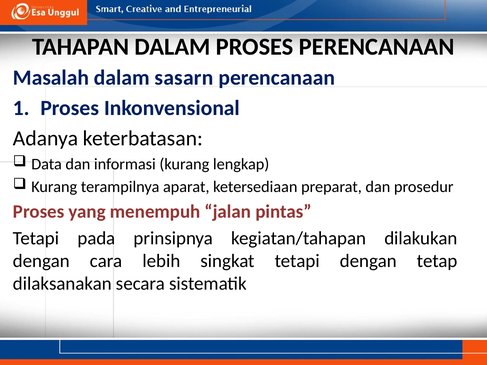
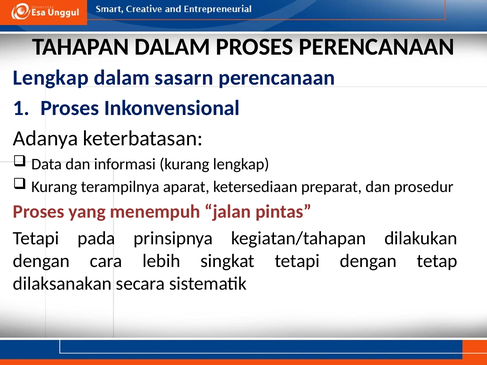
Masalah at (51, 78): Masalah -> Lengkap
